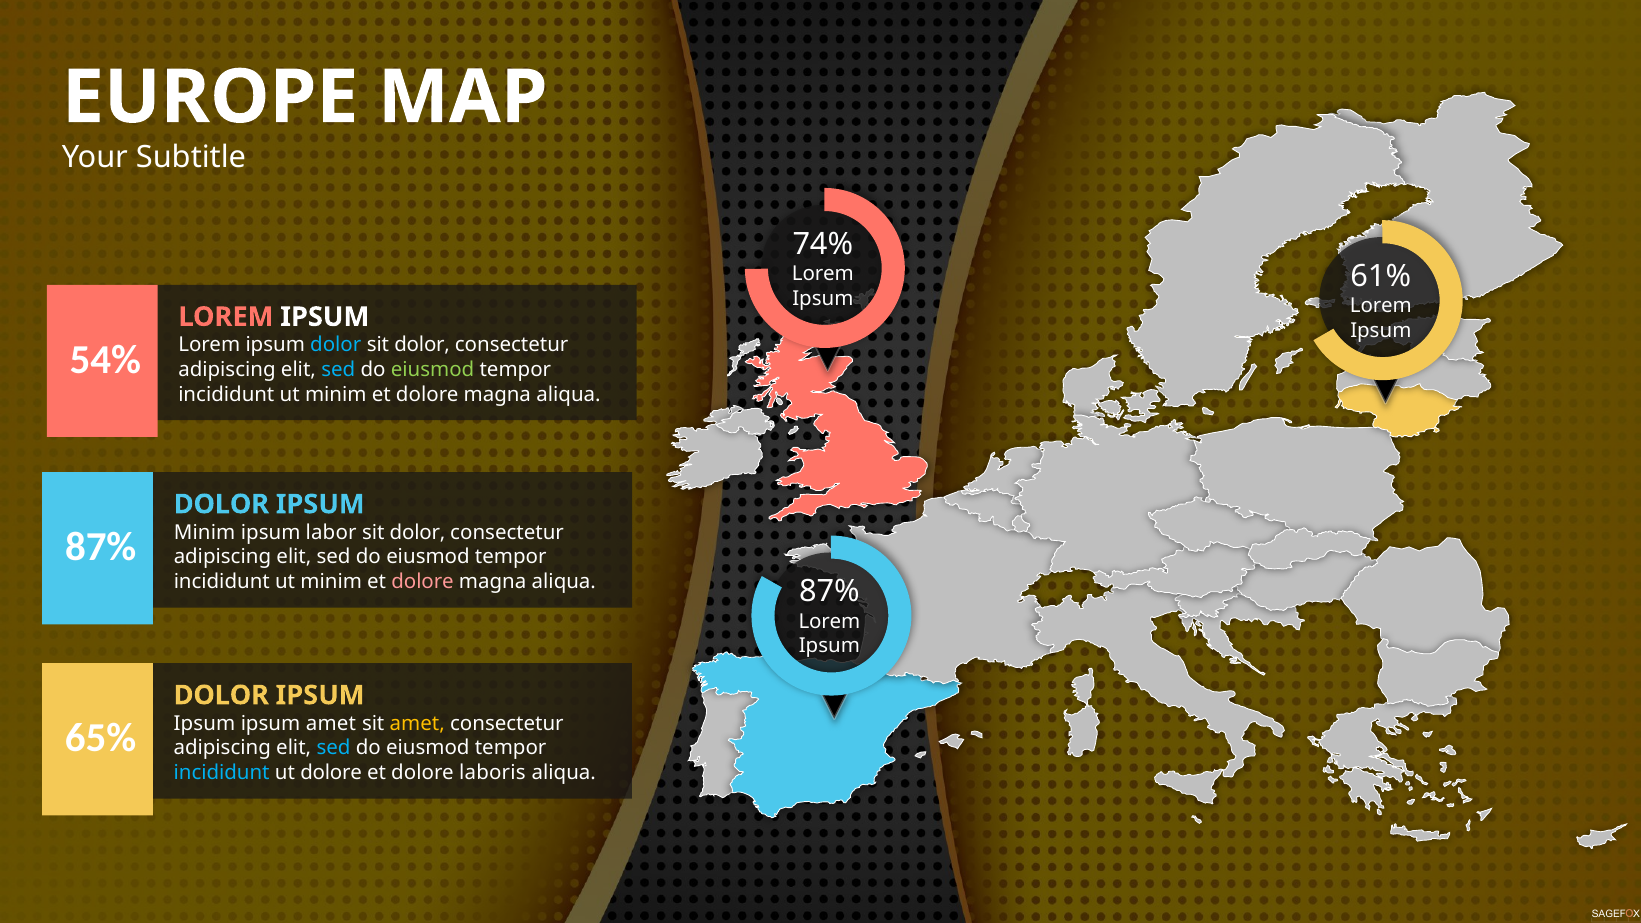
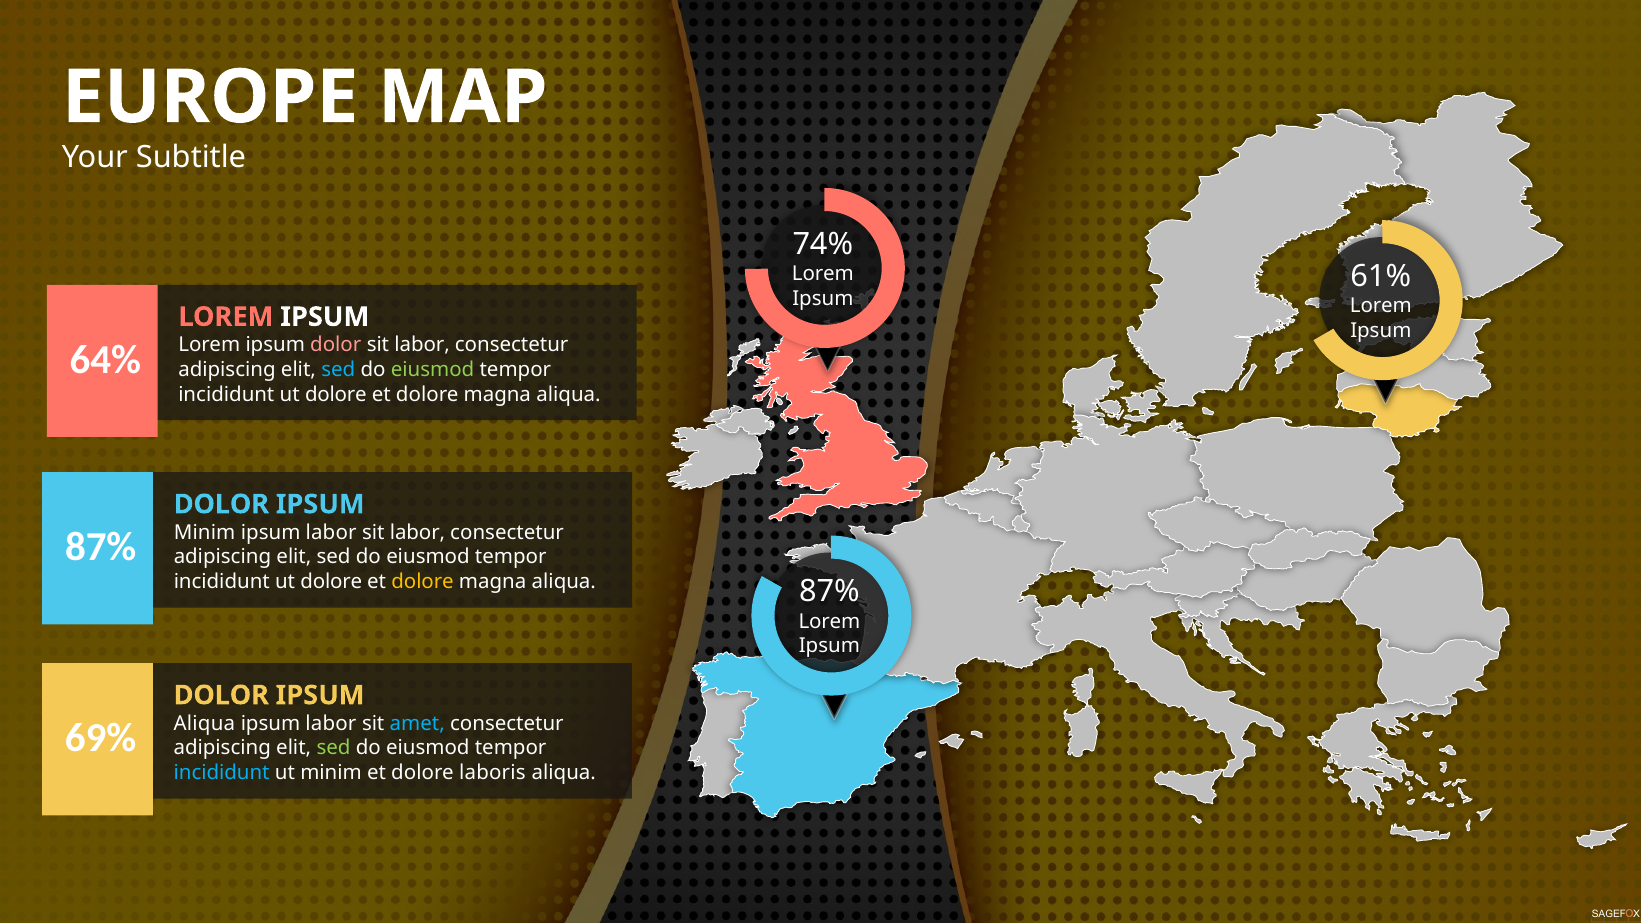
dolor at (336, 345) colour: light blue -> pink
dolor at (422, 345): dolor -> labor
54%: 54% -> 64%
minim at (336, 394): minim -> dolore
dolor at (418, 533): dolor -> labor
minim at (331, 582): minim -> dolore
dolore at (423, 582) colour: pink -> yellow
Ipsum at (204, 724): Ipsum -> Aliqua
amet at (331, 724): amet -> labor
amet at (417, 724) colour: yellow -> light blue
65%: 65% -> 69%
sed at (333, 748) colour: light blue -> light green
ut dolore: dolore -> minim
